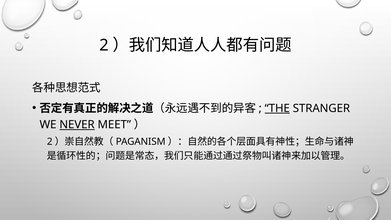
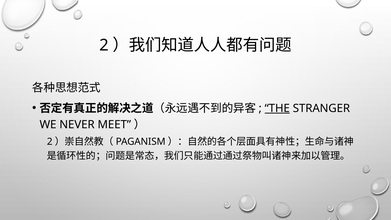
NEVER underline: present -> none
